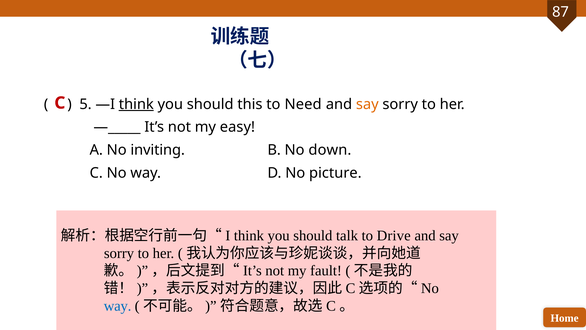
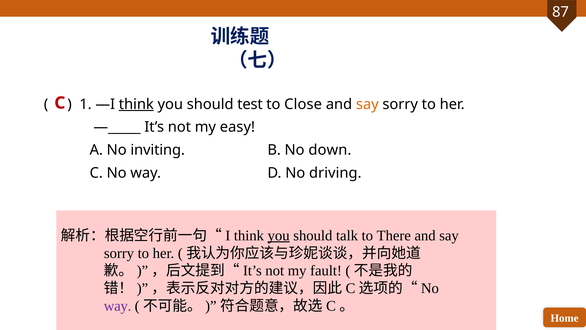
5: 5 -> 1
this: this -> test
Need: Need -> Close
picture: picture -> driving
you at (279, 235) underline: none -> present
Drive: Drive -> There
way at (118, 306) colour: blue -> purple
